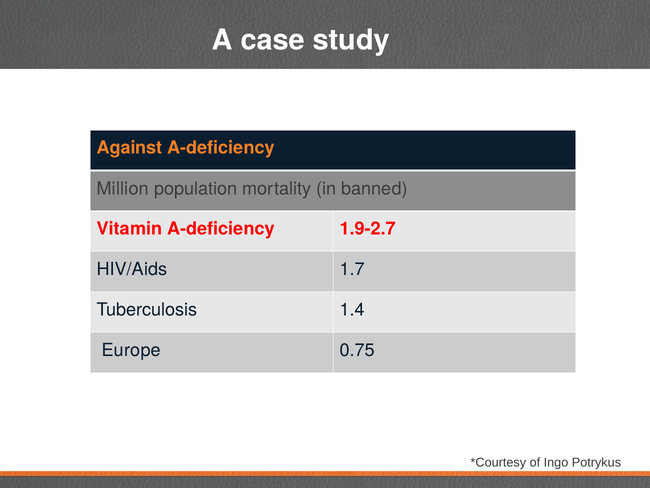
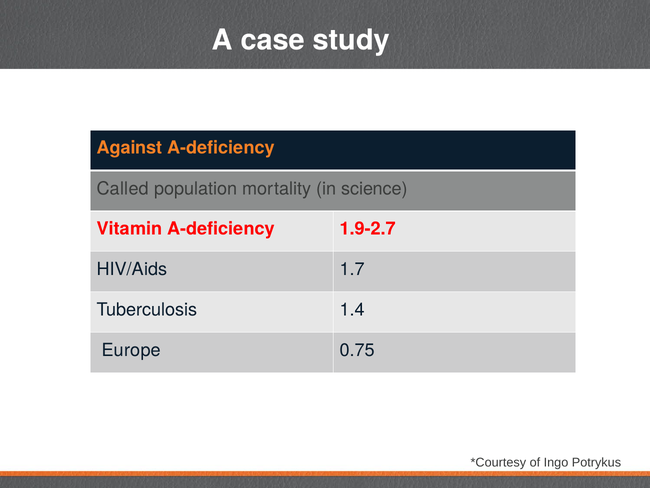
Million: Million -> Called
banned: banned -> science
